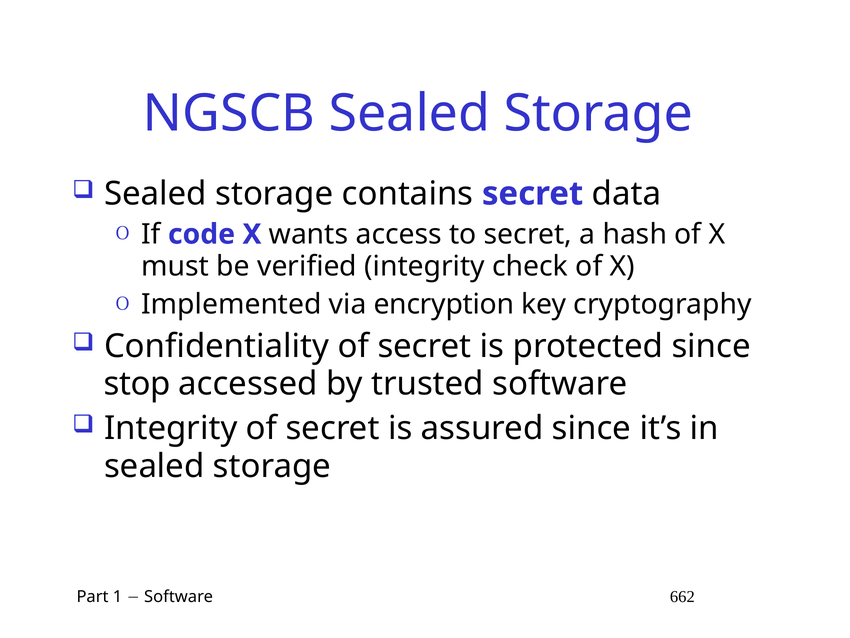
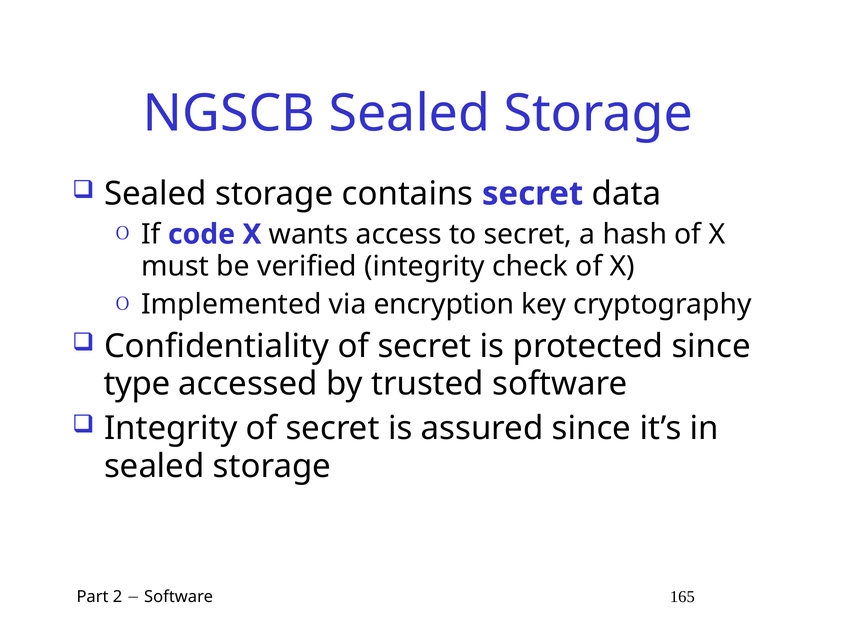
stop: stop -> type
1: 1 -> 2
662: 662 -> 165
